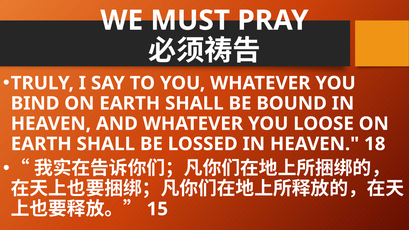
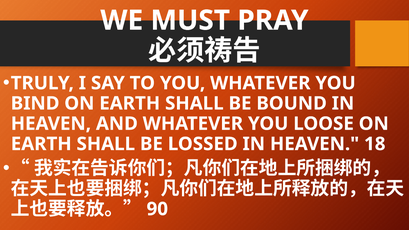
15: 15 -> 90
